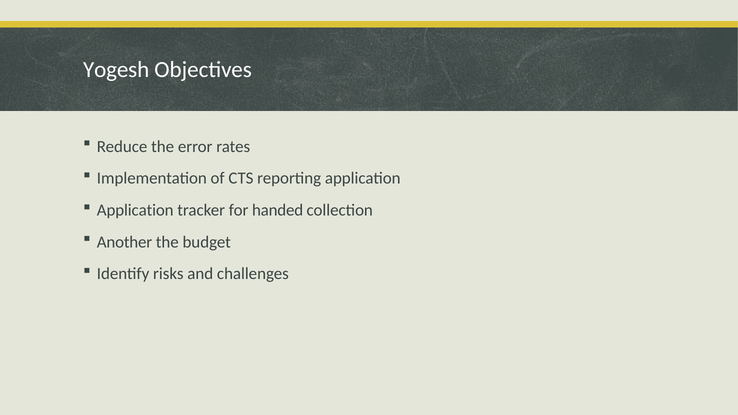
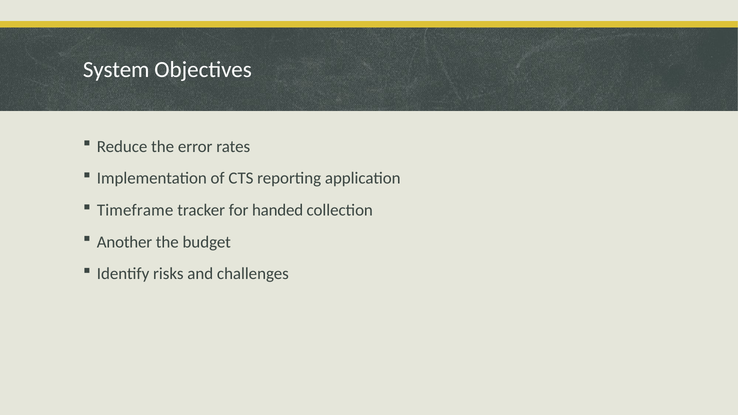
Yogesh: Yogesh -> System
Application at (135, 210): Application -> Timeframe
